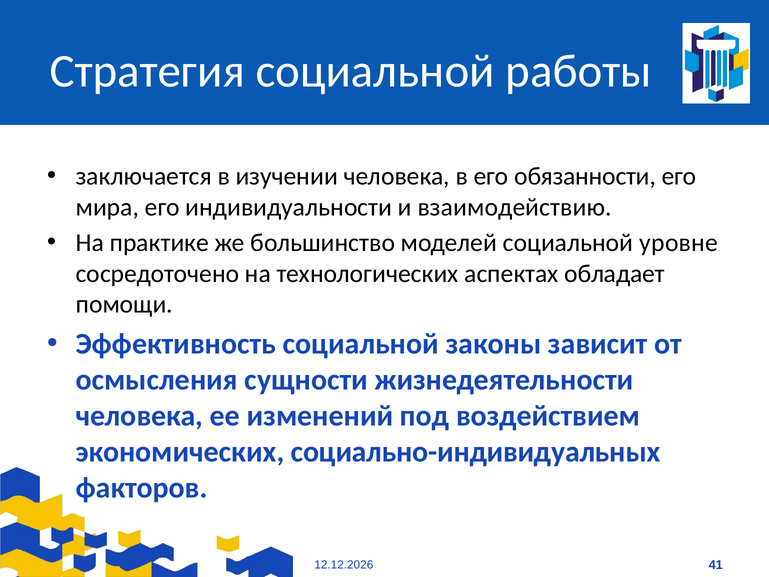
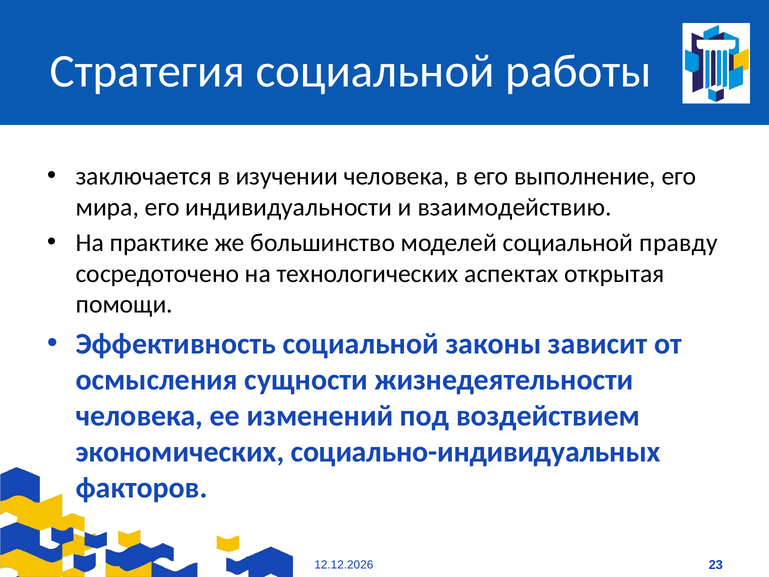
обязанности: обязанности -> выполнение
уровне: уровне -> правду
обладает: обладает -> открытая
41: 41 -> 23
